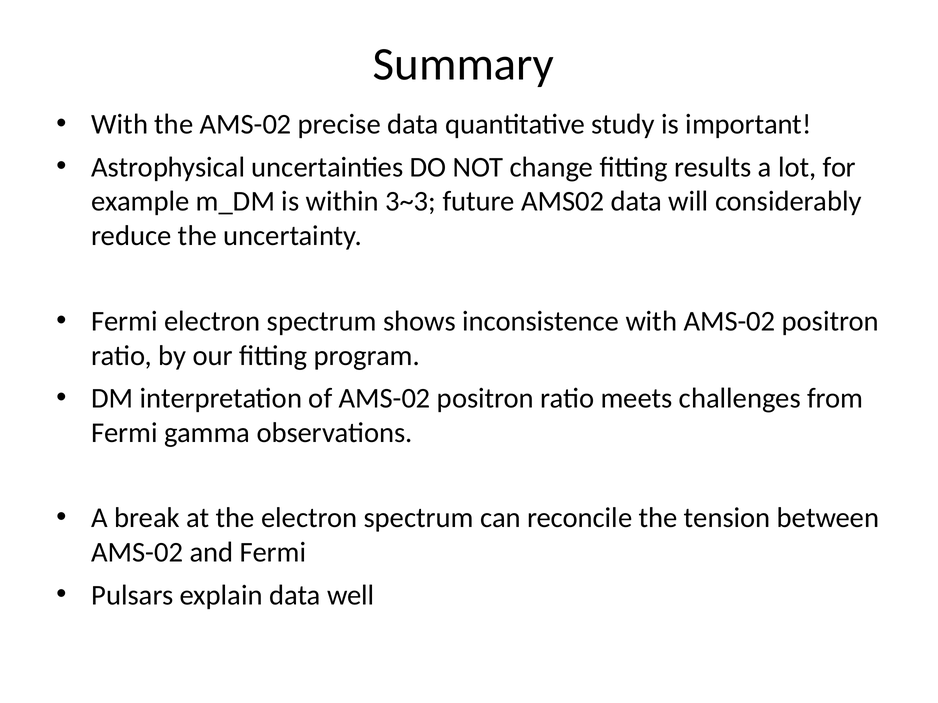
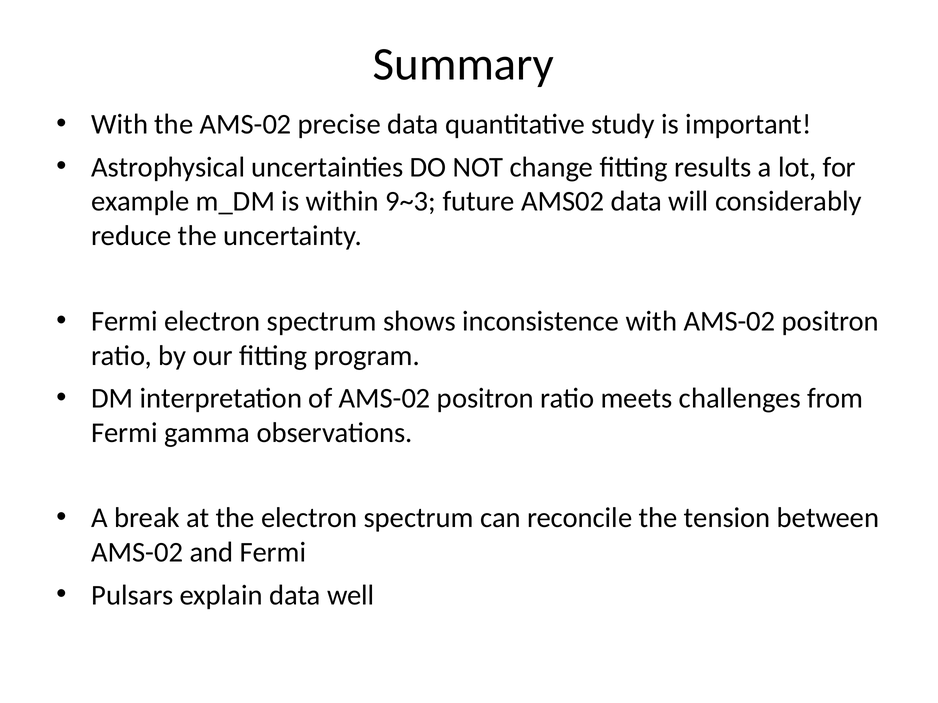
3~3: 3~3 -> 9~3
